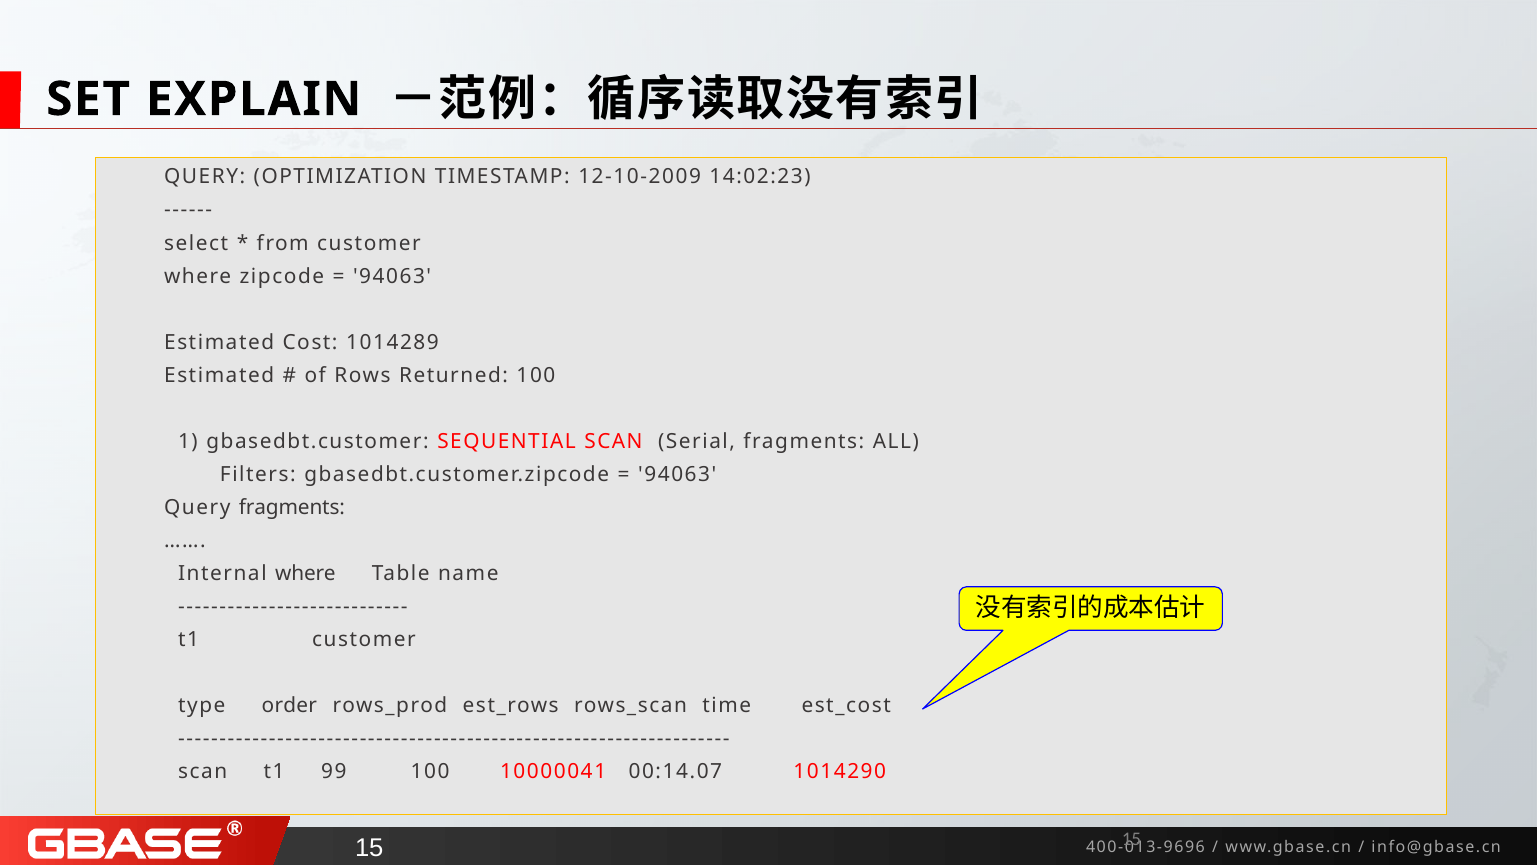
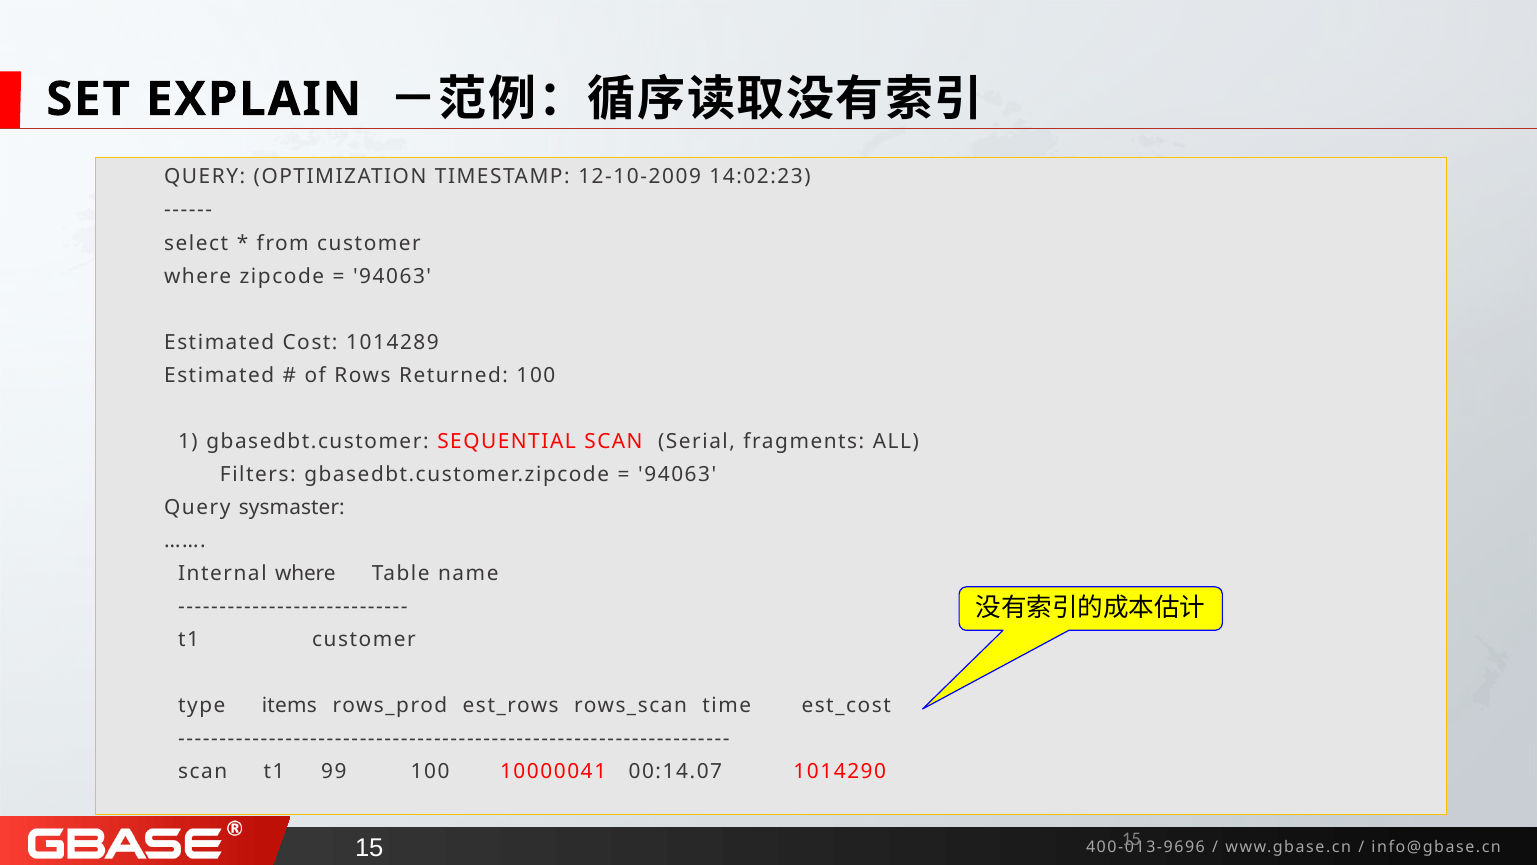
Query fragments: fragments -> sysmaster
order: order -> items
